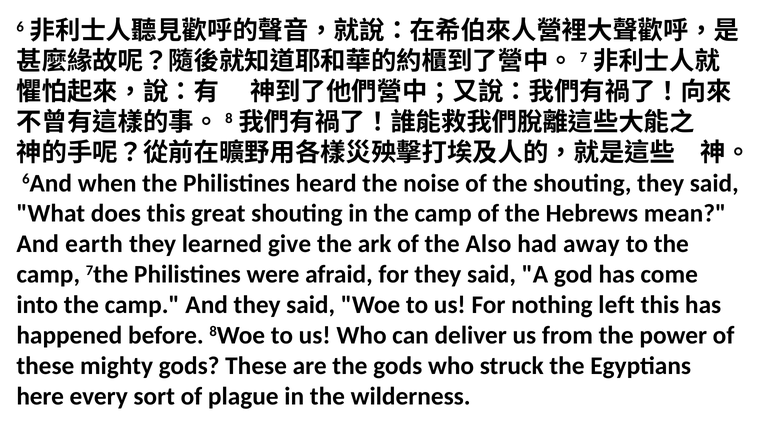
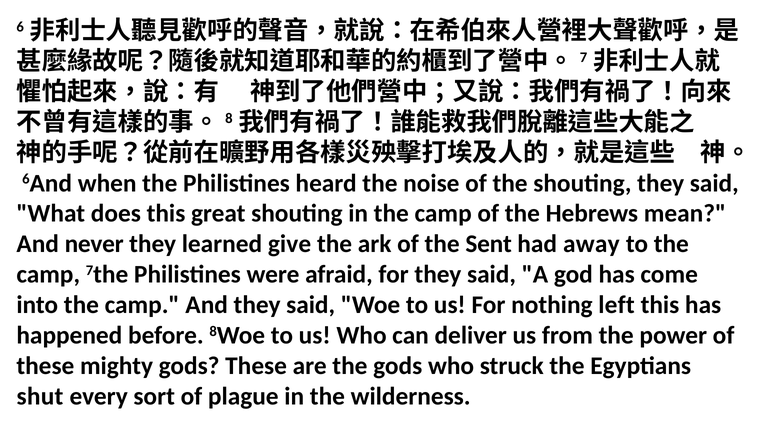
earth: earth -> never
Also: Also -> Sent
here: here -> shut
